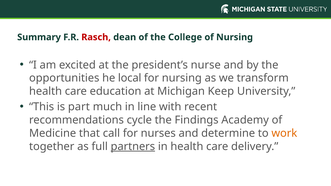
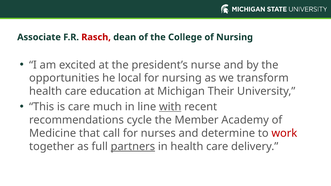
Summary: Summary -> Associate
Keep: Keep -> Their
is part: part -> care
with underline: none -> present
Findings: Findings -> Member
work colour: orange -> red
